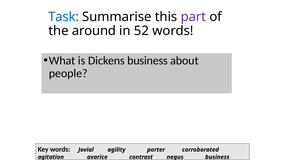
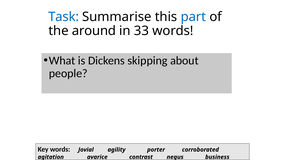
part colour: purple -> blue
52: 52 -> 33
Dickens business: business -> skipping
